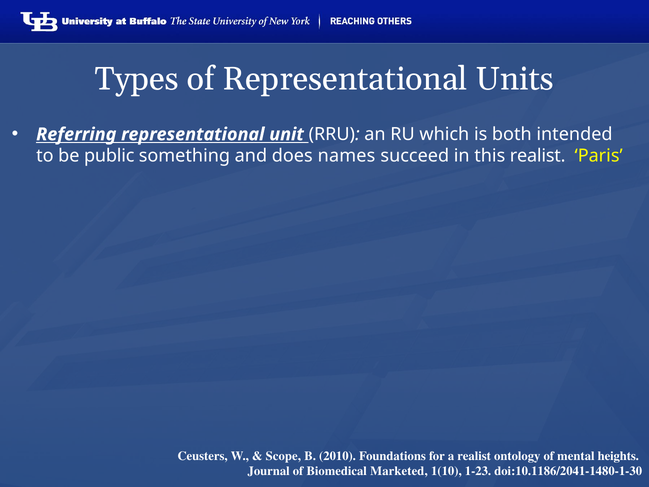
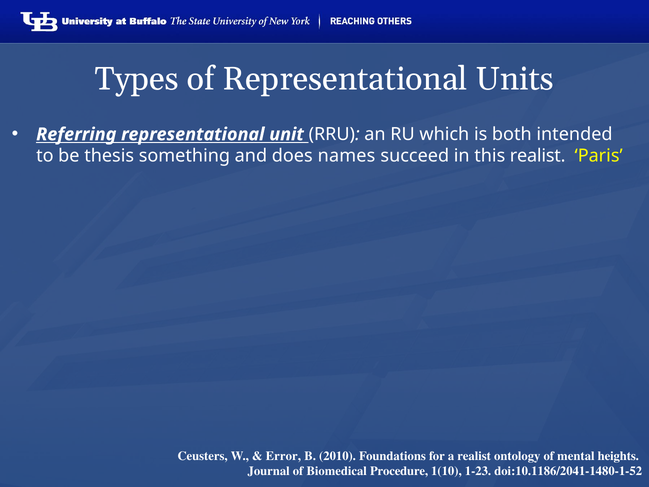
public: public -> thesis
Scope: Scope -> Error
Marketed: Marketed -> Procedure
doi:10.1186/2041-1480-1-30: doi:10.1186/2041-1480-1-30 -> doi:10.1186/2041-1480-1-52
